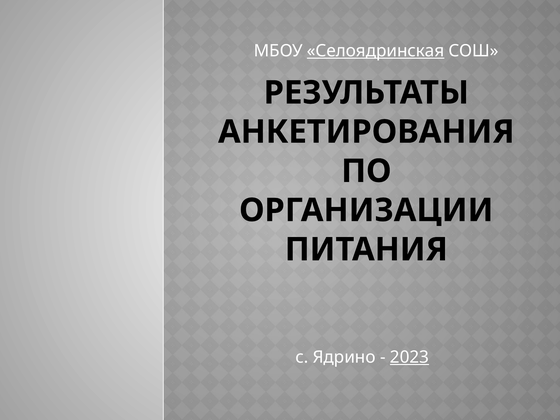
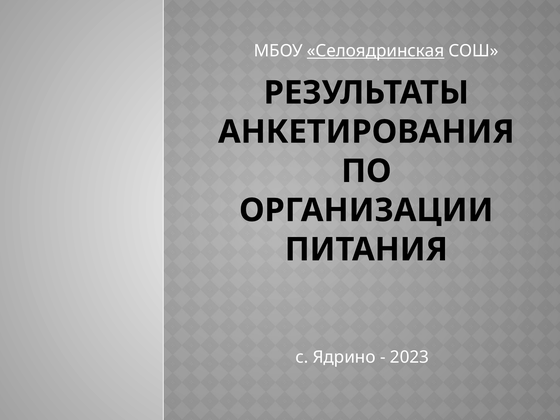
2023 underline: present -> none
